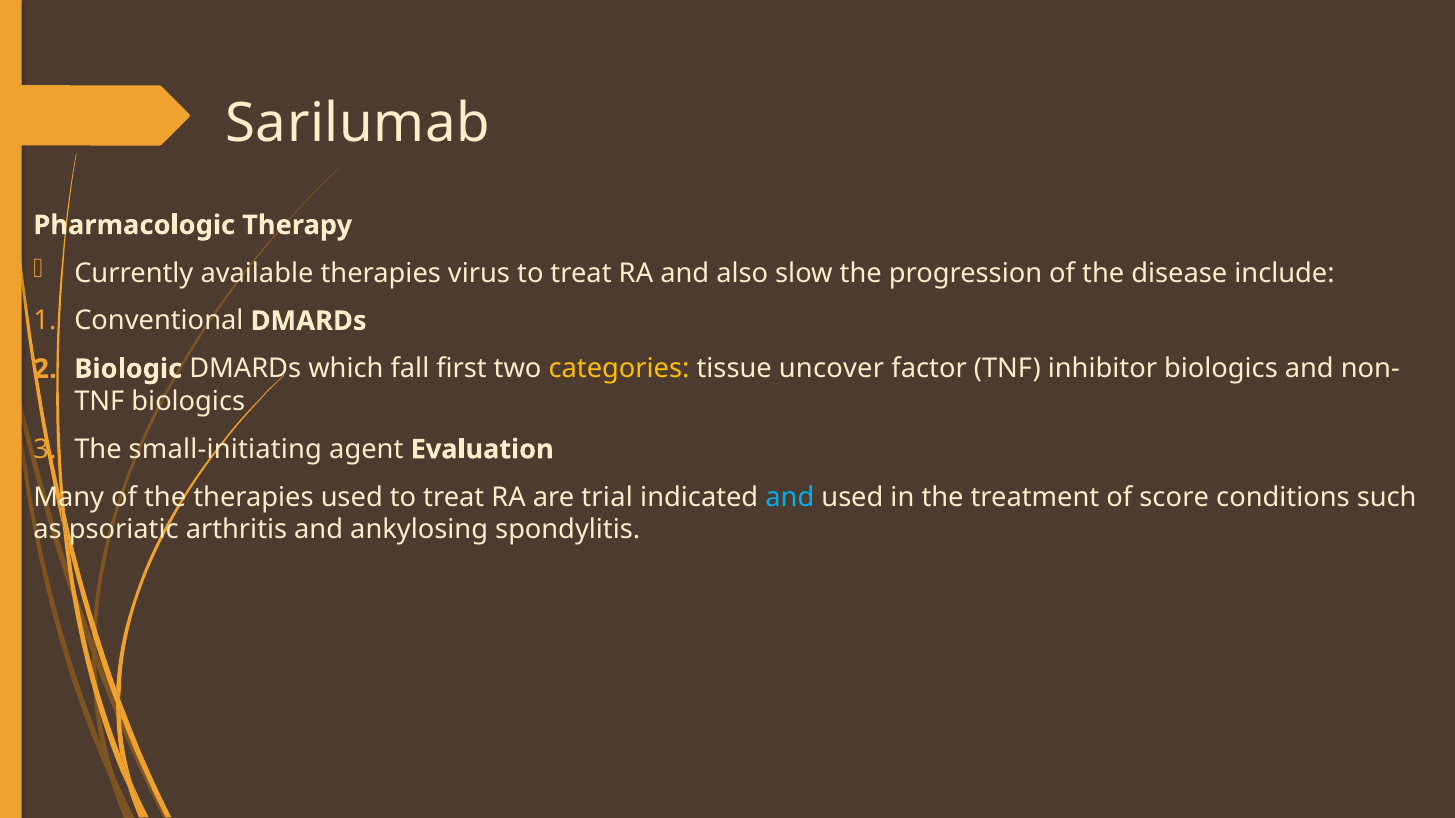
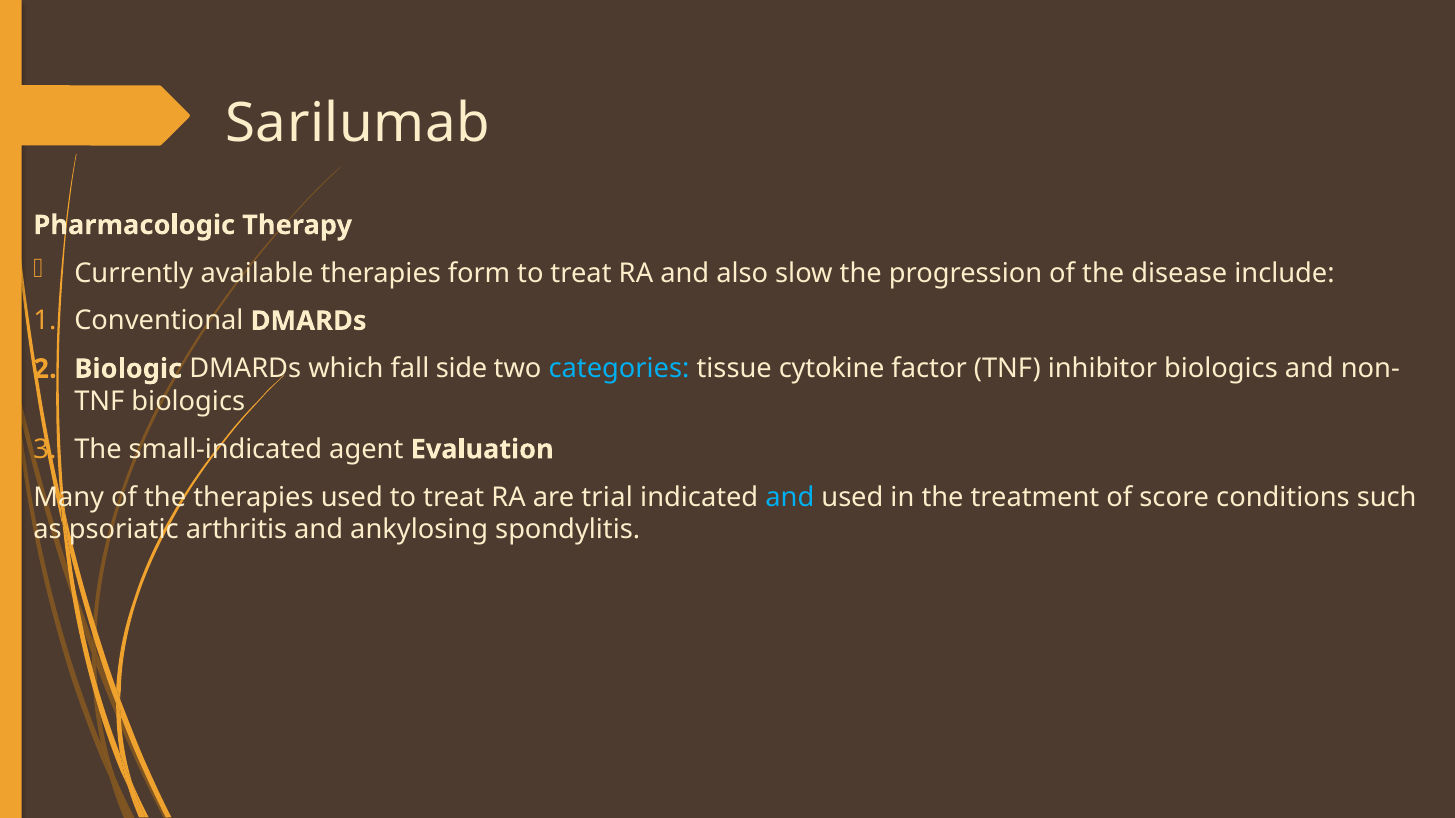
virus: virus -> form
first: first -> side
categories colour: yellow -> light blue
uncover: uncover -> cytokine
small-initiating: small-initiating -> small-indicated
